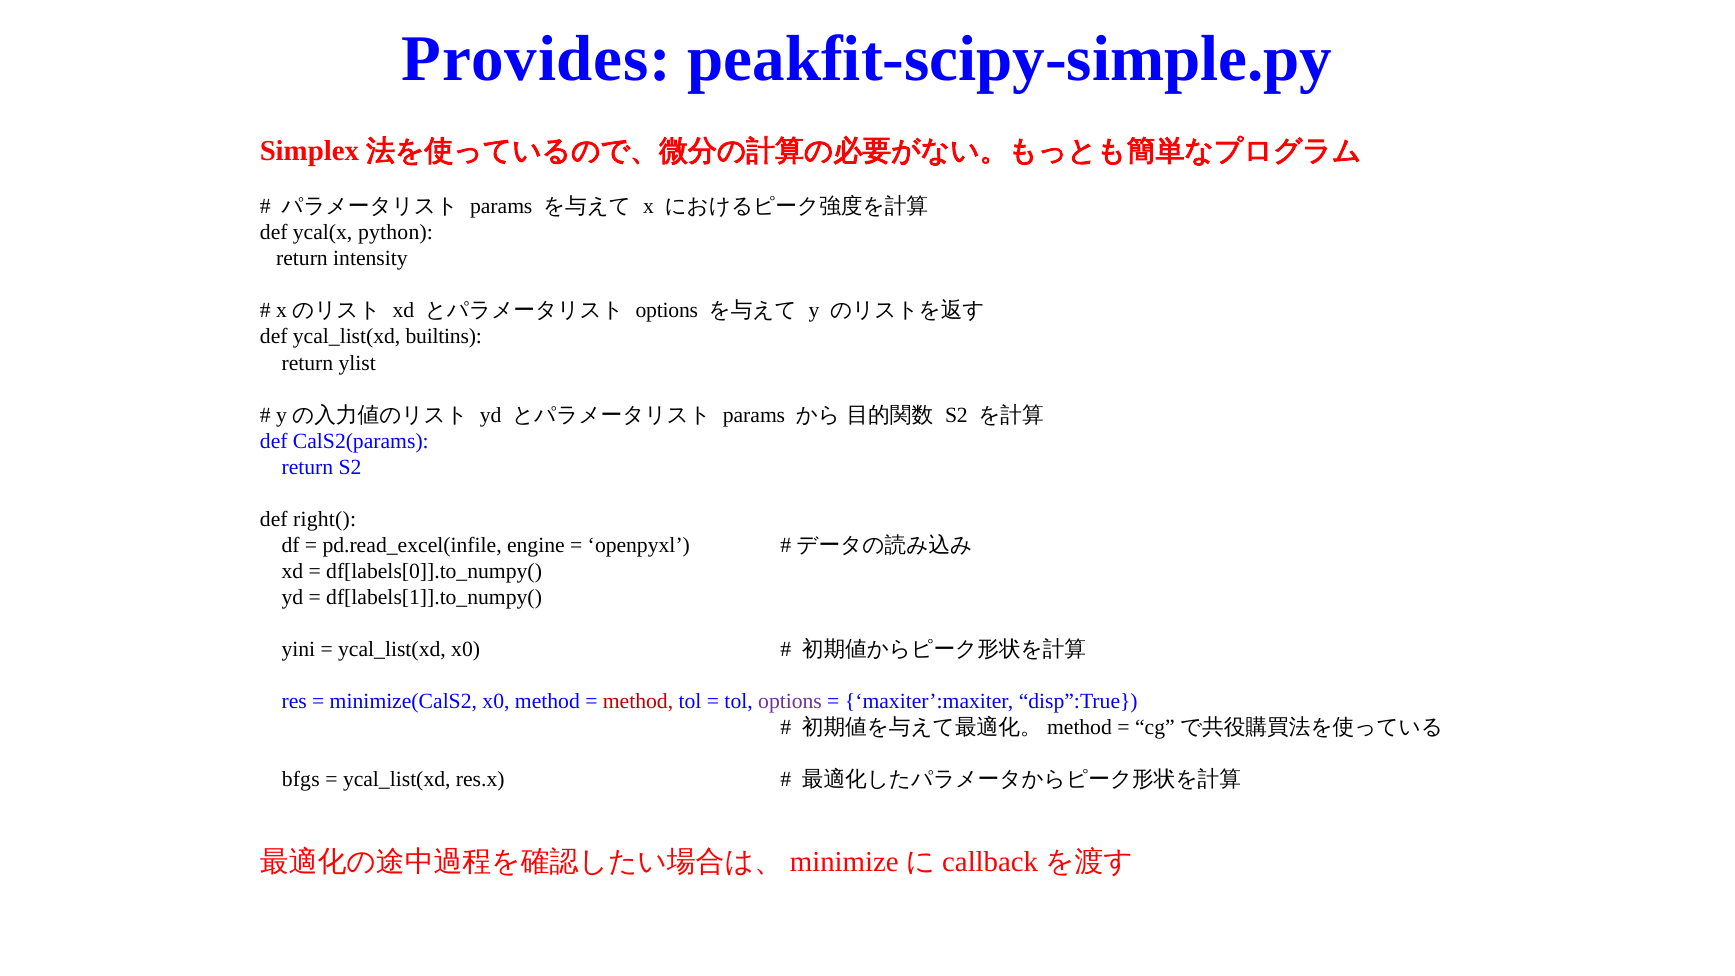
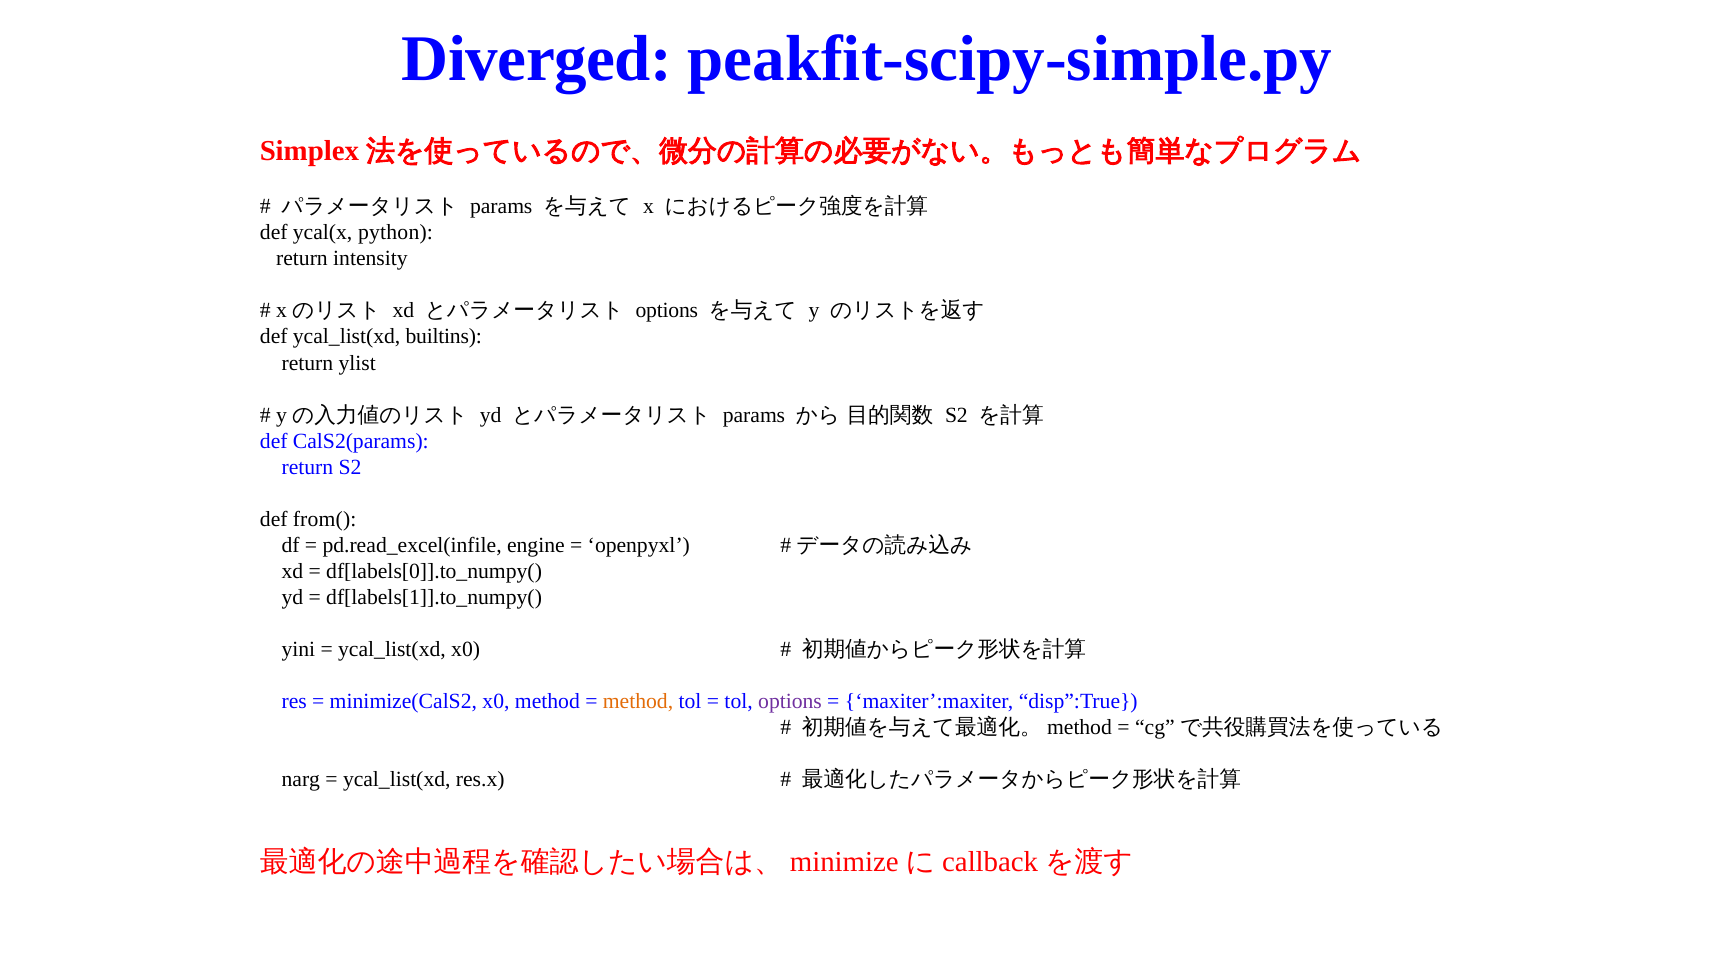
Provides: Provides -> Diverged
right(: right( -> from(
method at (638, 701) colour: red -> orange
bfgs: bfgs -> narg
